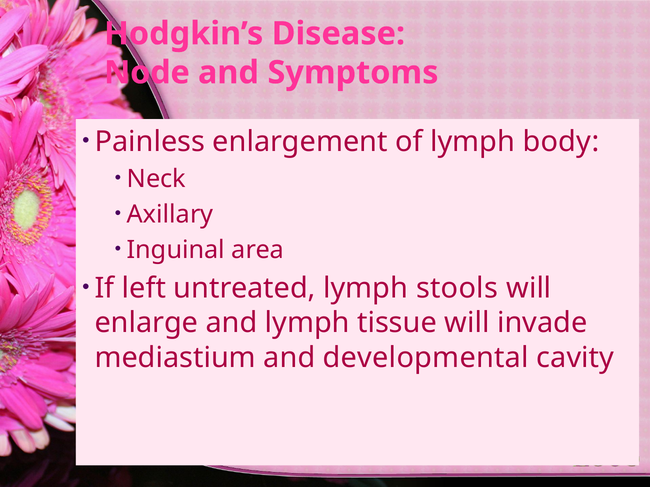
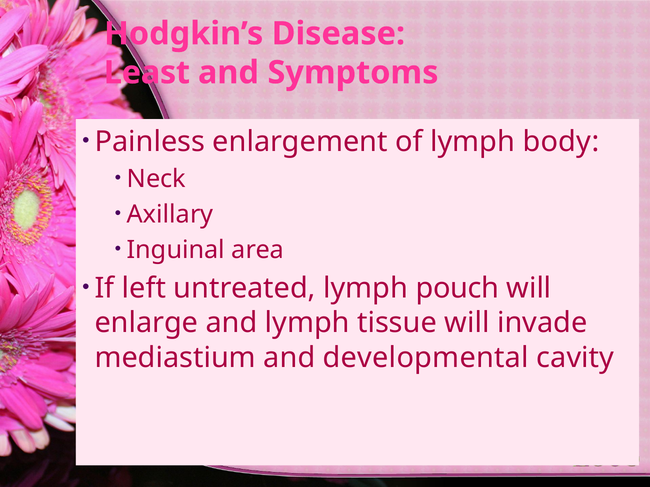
Node: Node -> Least
stools: stools -> pouch
